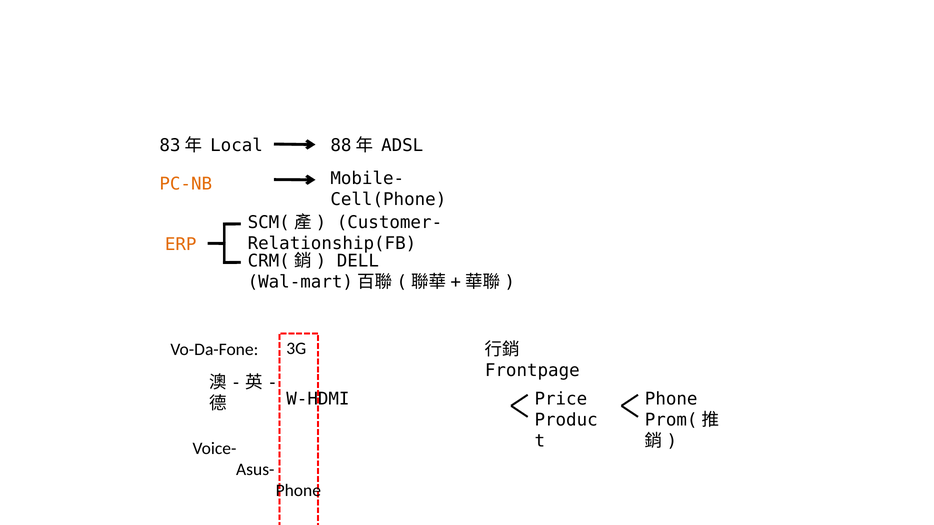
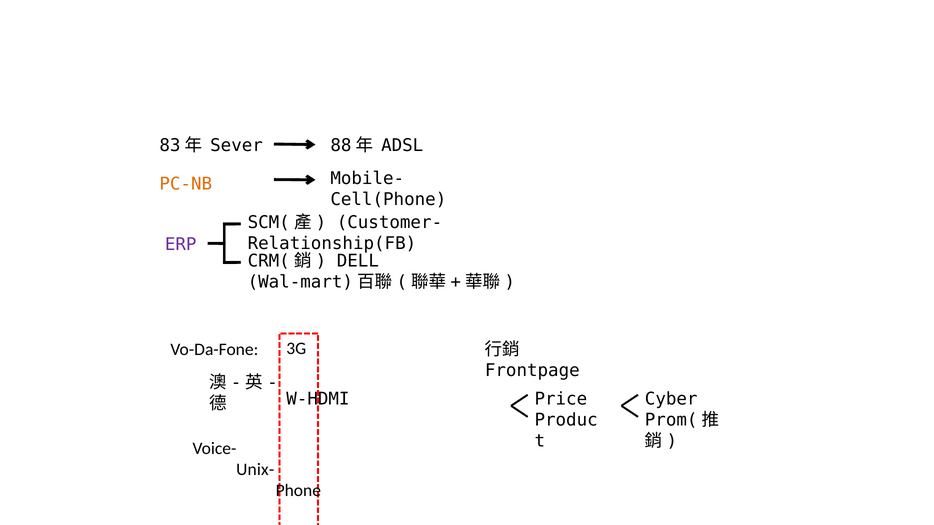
Local: Local -> Sever
ERP colour: orange -> purple
Phone at (671, 399): Phone -> Cyber
Asus-: Asus- -> Unix-
